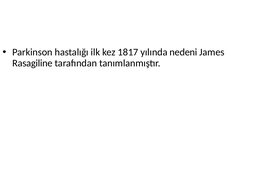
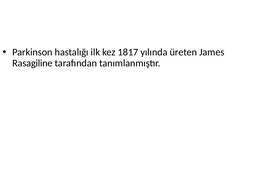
nedeni: nedeni -> üreten
